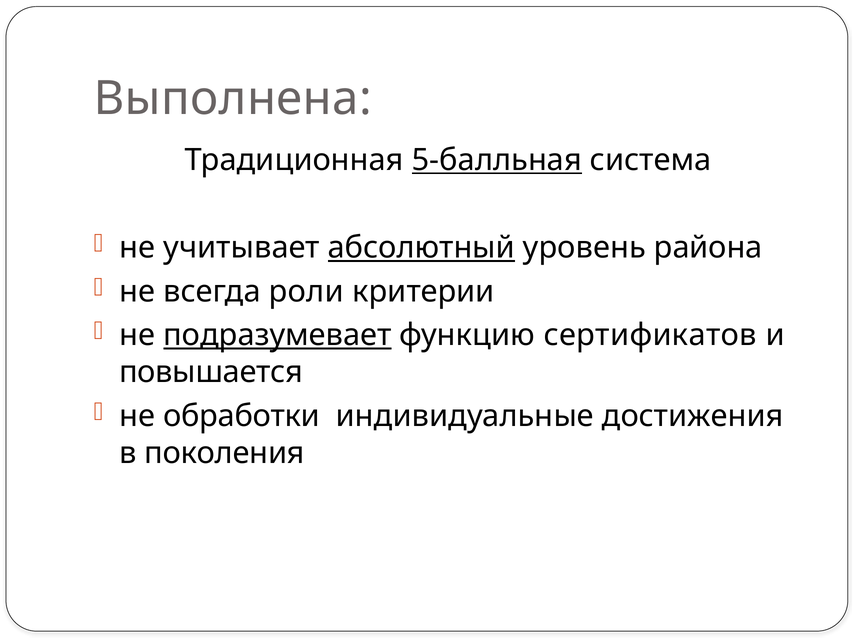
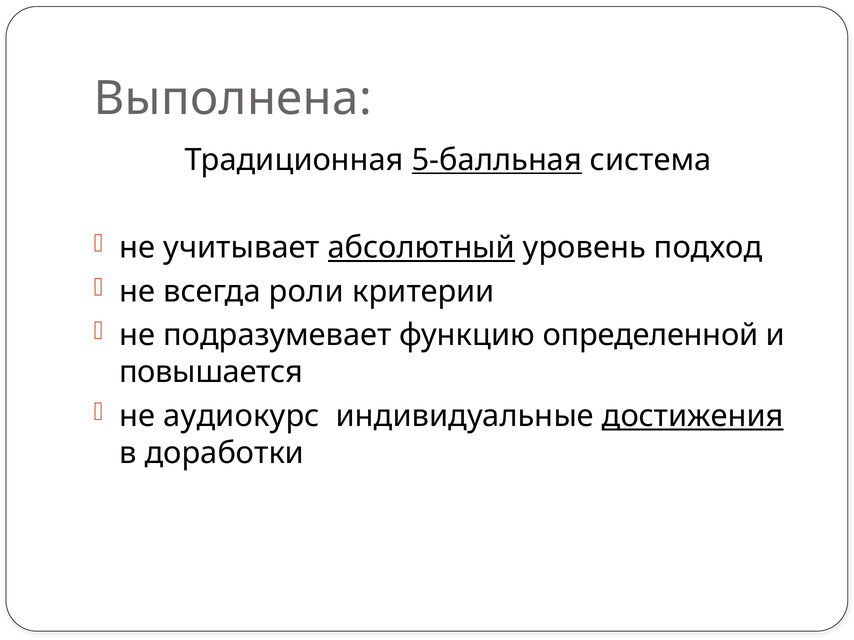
района: района -> подход
подразумевает underline: present -> none
сертификатов: сертификатов -> определенной
обработки: обработки -> аудиокурс
достижения underline: none -> present
поколения: поколения -> доработки
